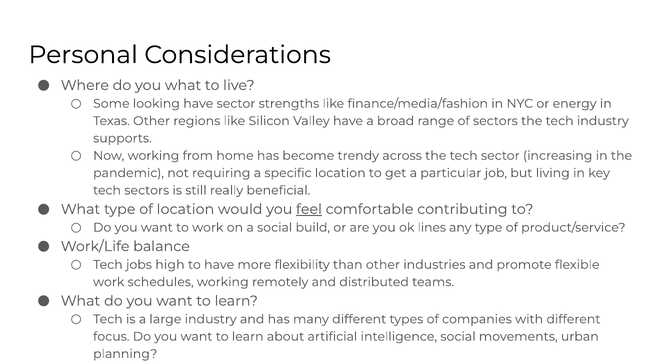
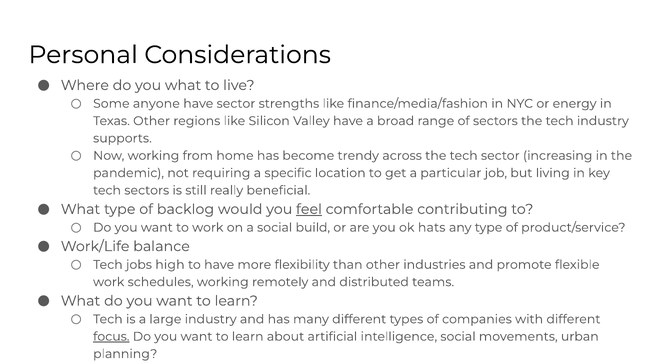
looking: looking -> anyone
of location: location -> backlog
lines: lines -> hats
focus underline: none -> present
